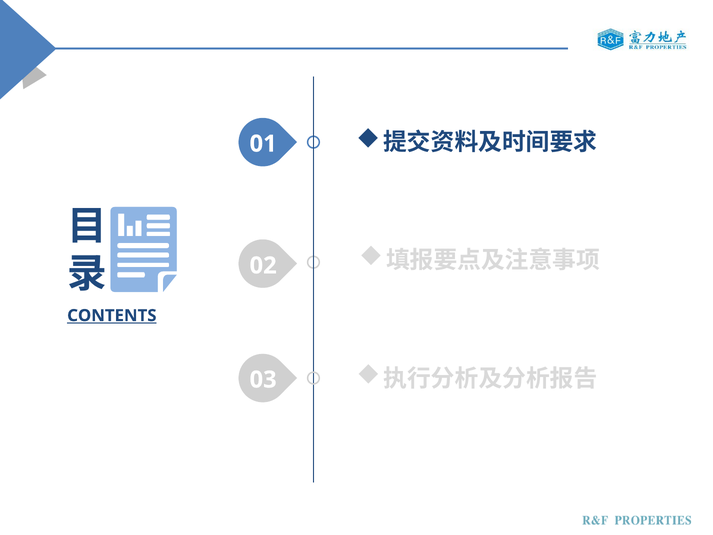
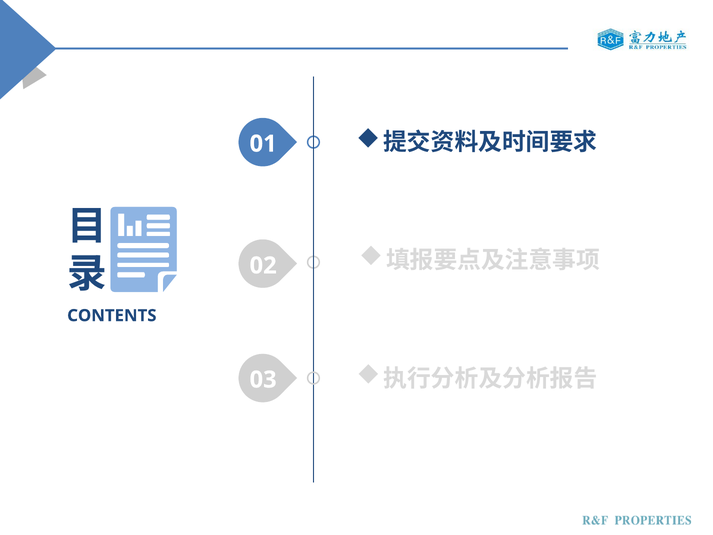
CONTENTS underline: present -> none
